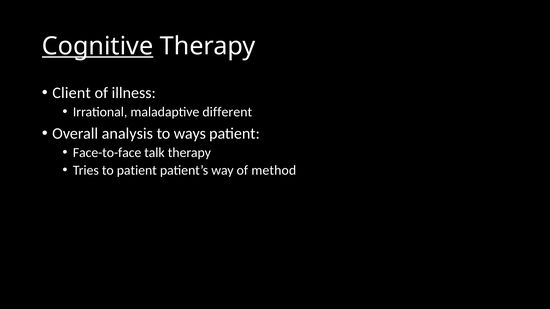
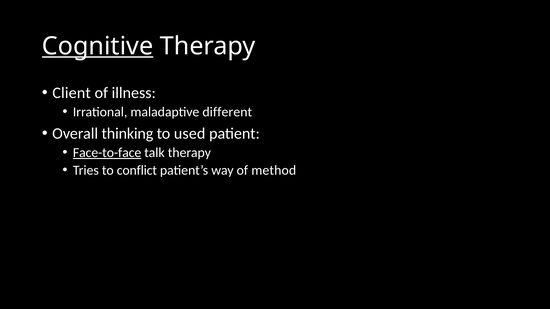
analysis: analysis -> thinking
ways: ways -> used
Face-to-face underline: none -> present
to patient: patient -> conflict
